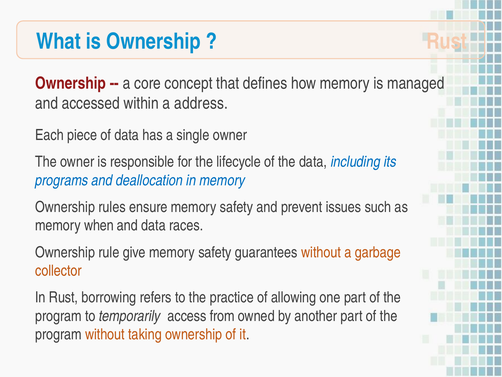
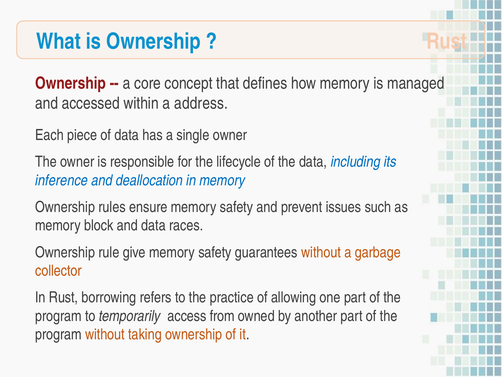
programs: programs -> inference
when: when -> block
